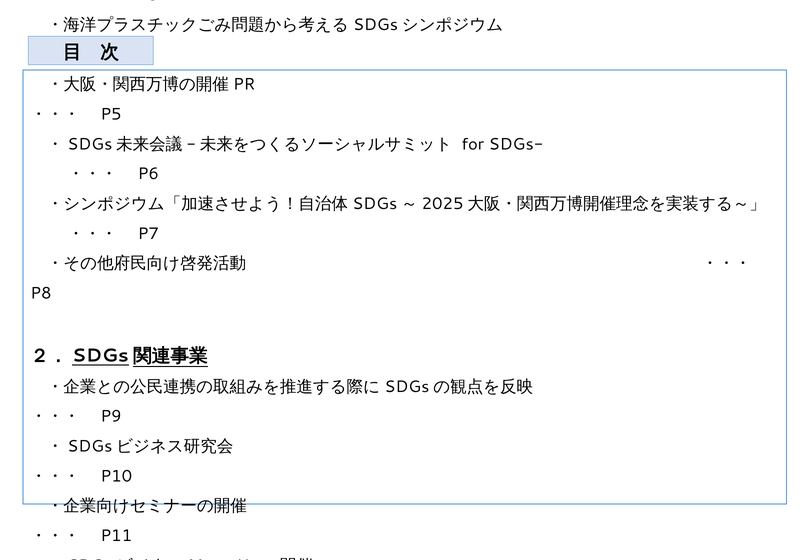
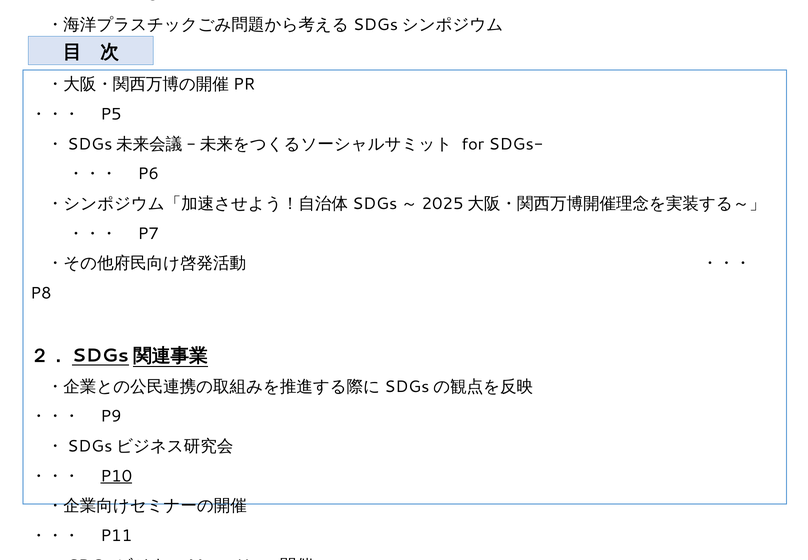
P10 underline: none -> present
